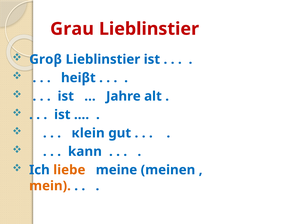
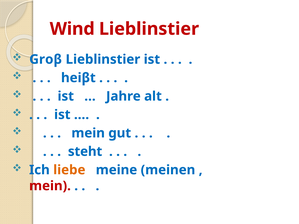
Grau: Grau -> Wind
кlein at (88, 133): кlein -> mein
kann: kann -> steht
mein at (50, 186) colour: orange -> red
